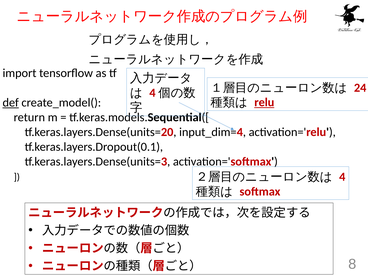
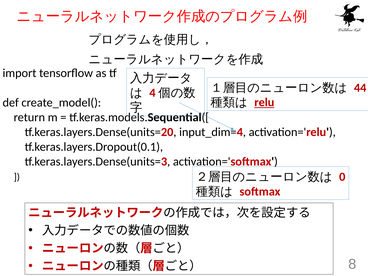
24: 24 -> 44
def underline: present -> none
4: 4 -> 0
